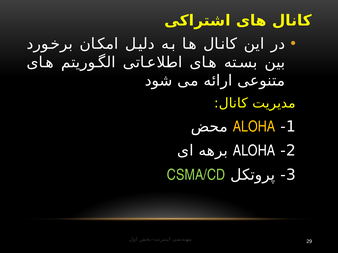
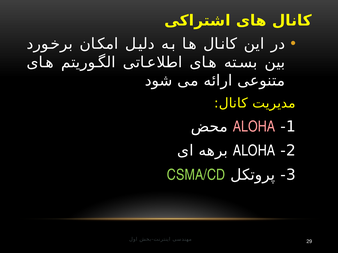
ALOHA at (254, 126) colour: yellow -> pink
